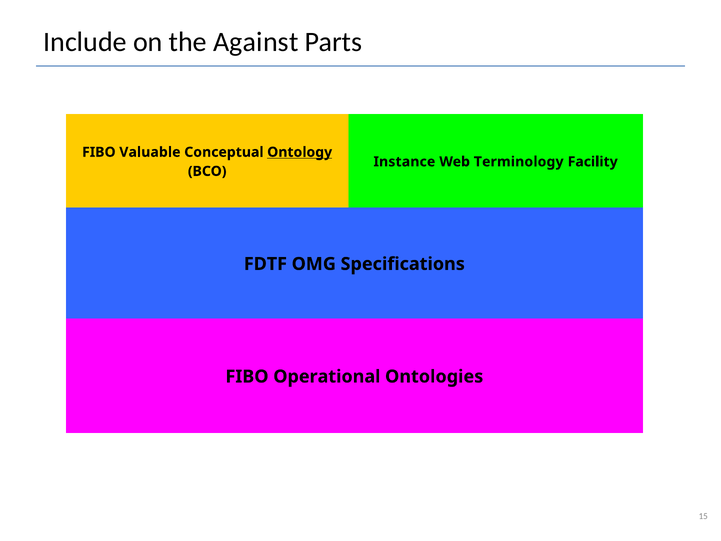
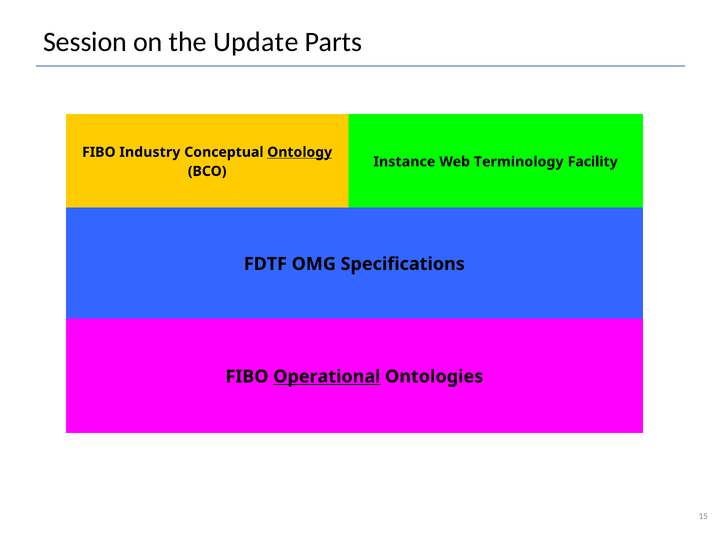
Include: Include -> Session
Against: Against -> Update
Valuable: Valuable -> Industry
Operational underline: none -> present
